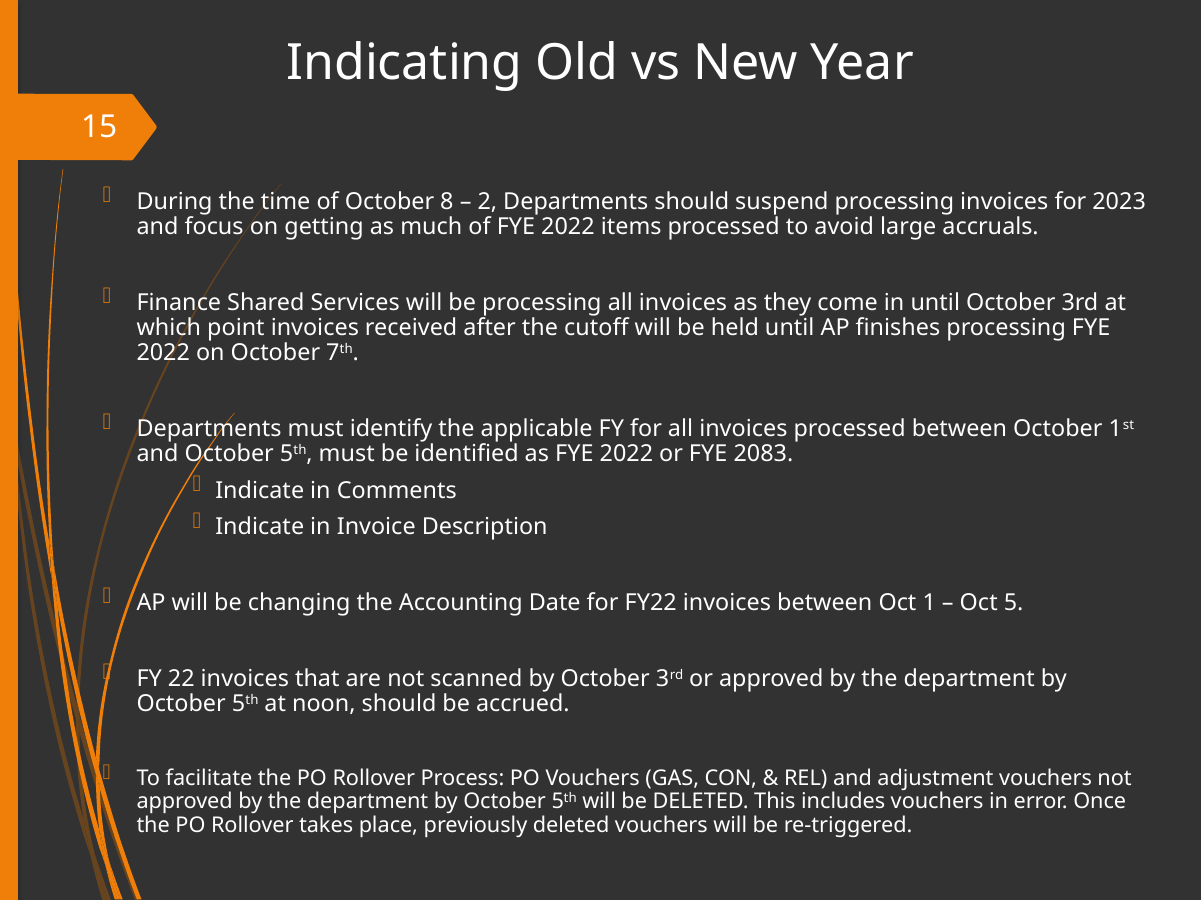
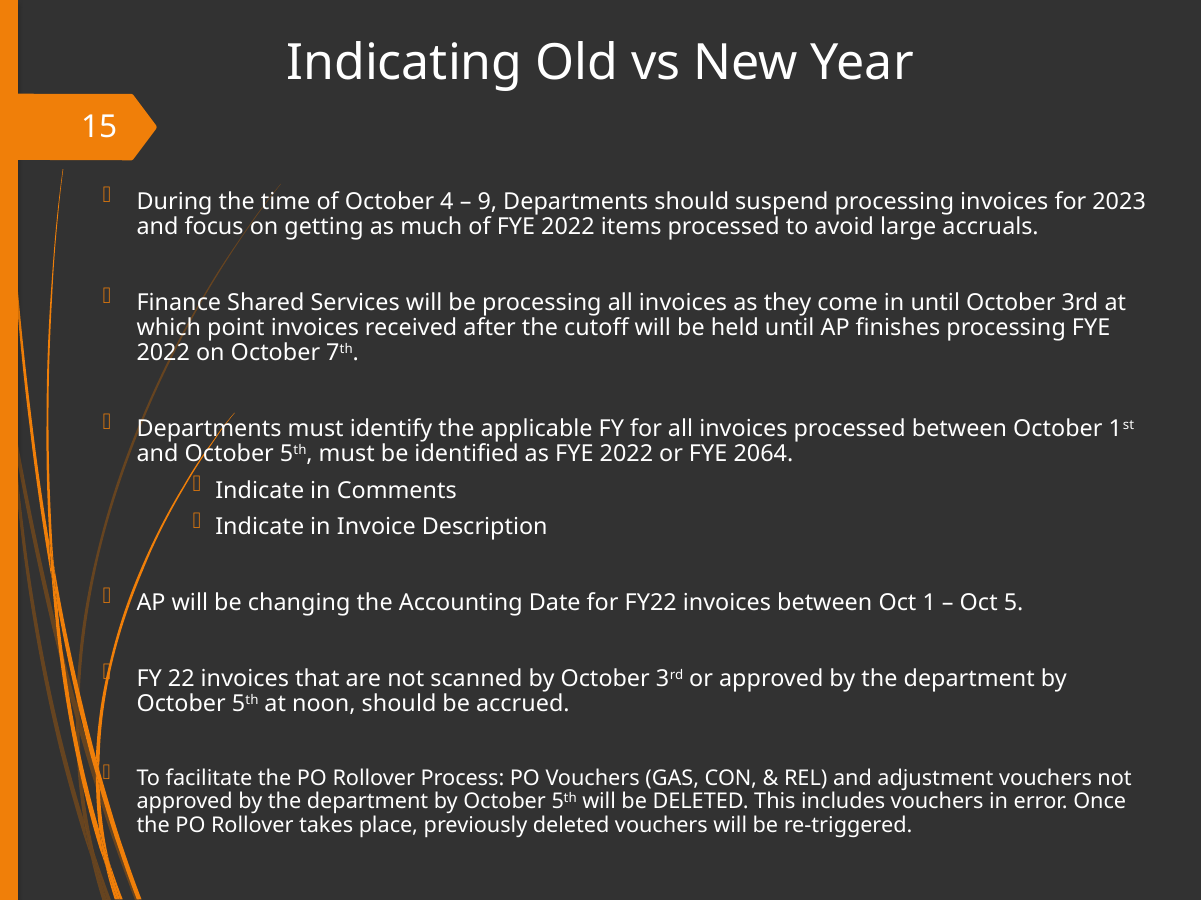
8: 8 -> 4
2: 2 -> 9
2083: 2083 -> 2064
